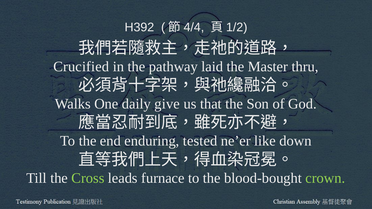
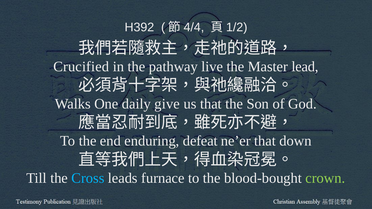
laid: laid -> live
thru: thru -> lead
tested: tested -> defeat
ne’er like: like -> that
Cross colour: light green -> light blue
